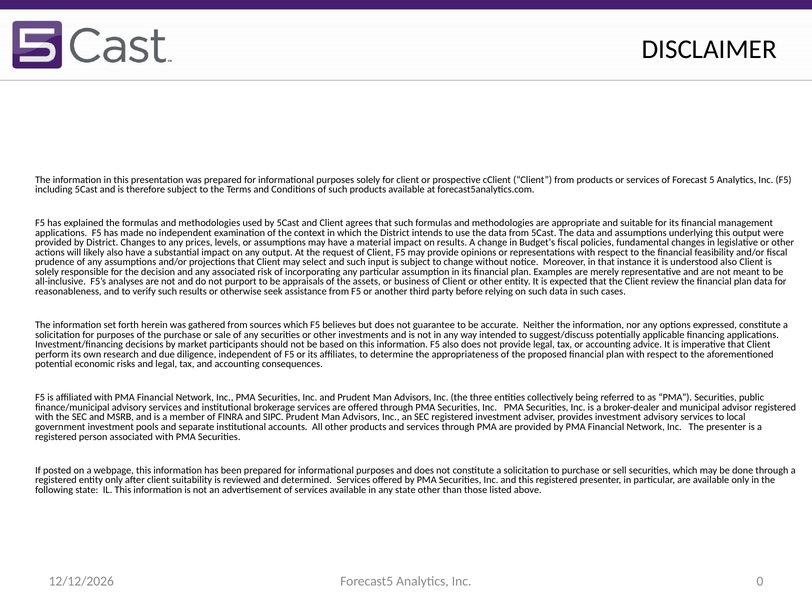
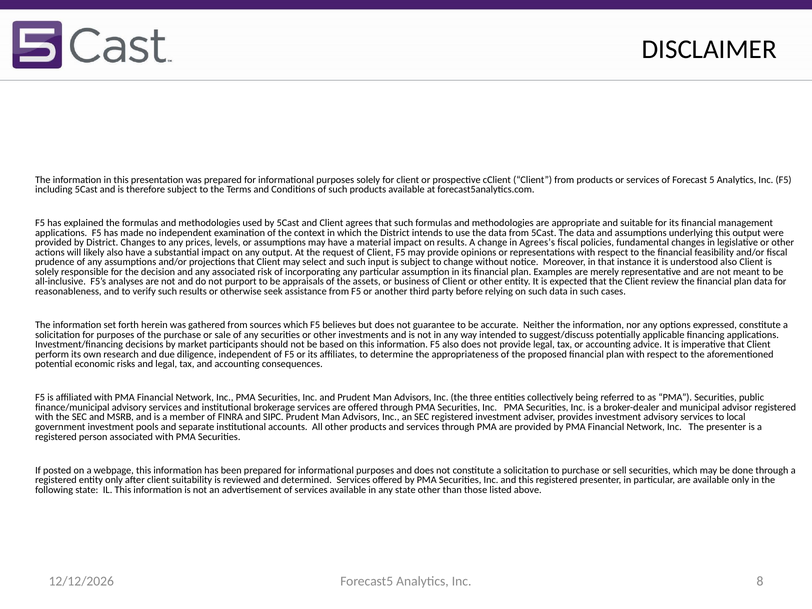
Budget’s: Budget’s -> Agrees’s
0: 0 -> 8
